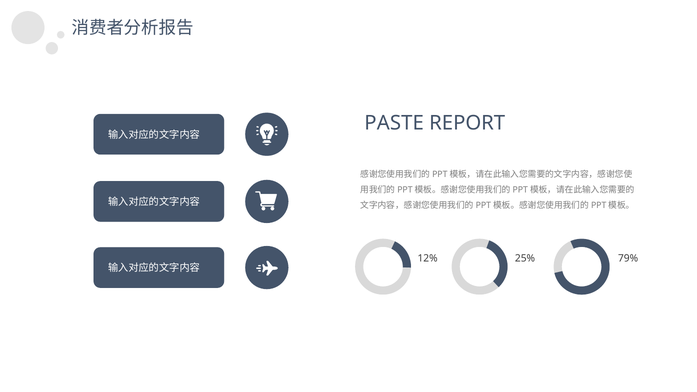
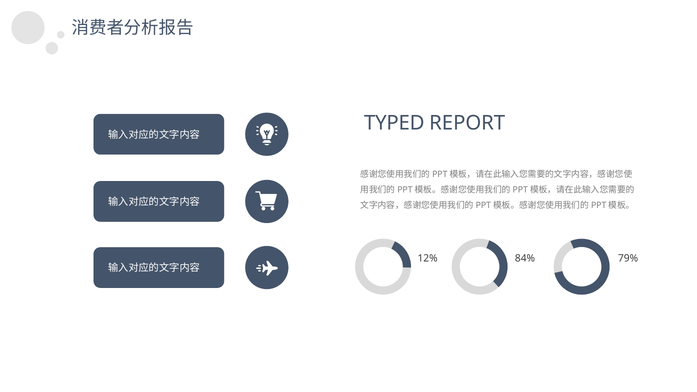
PASTE: PASTE -> TYPED
25%: 25% -> 84%
